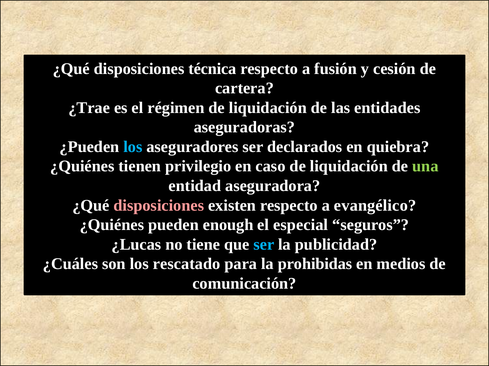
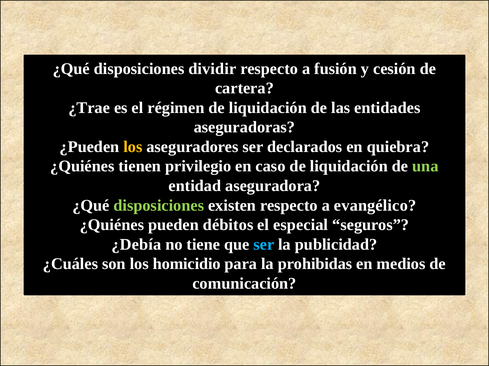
técnica: técnica -> dividir
los at (133, 147) colour: light blue -> yellow
disposiciones at (159, 206) colour: pink -> light green
enough: enough -> débitos
¿Lucas: ¿Lucas -> ¿Debía
rescatado: rescatado -> homicidio
